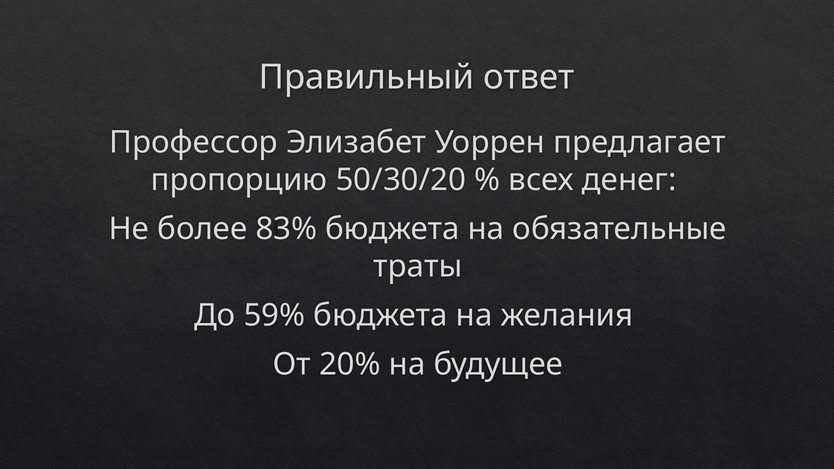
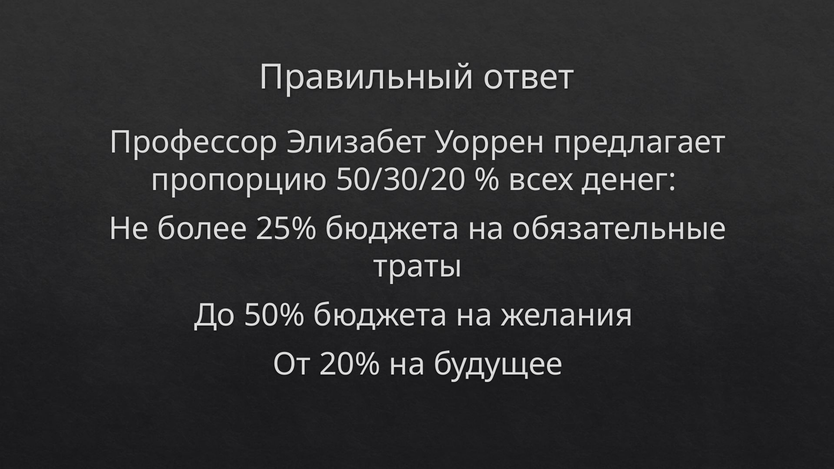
83%: 83% -> 25%
59%: 59% -> 50%
